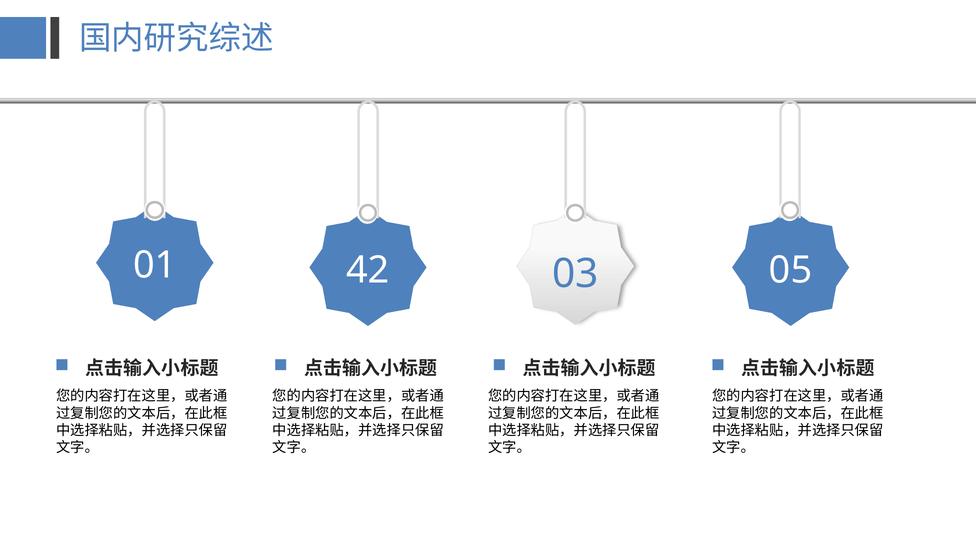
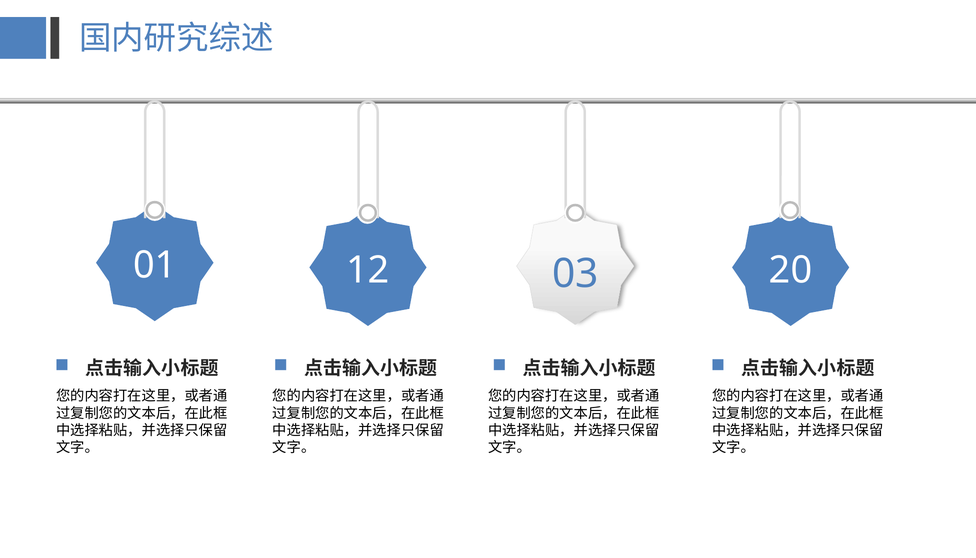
42: 42 -> 12
05: 05 -> 20
